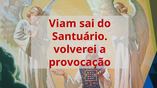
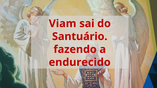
volverei: volverei -> fazendo
provocação: provocação -> endurecido
